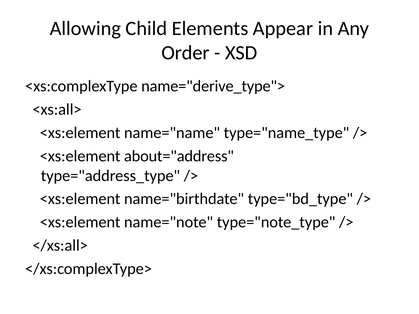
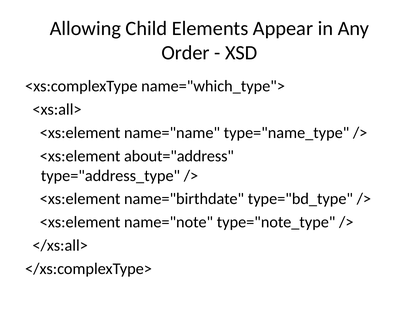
name="derive_type">: name="derive_type"> -> name="which_type">
